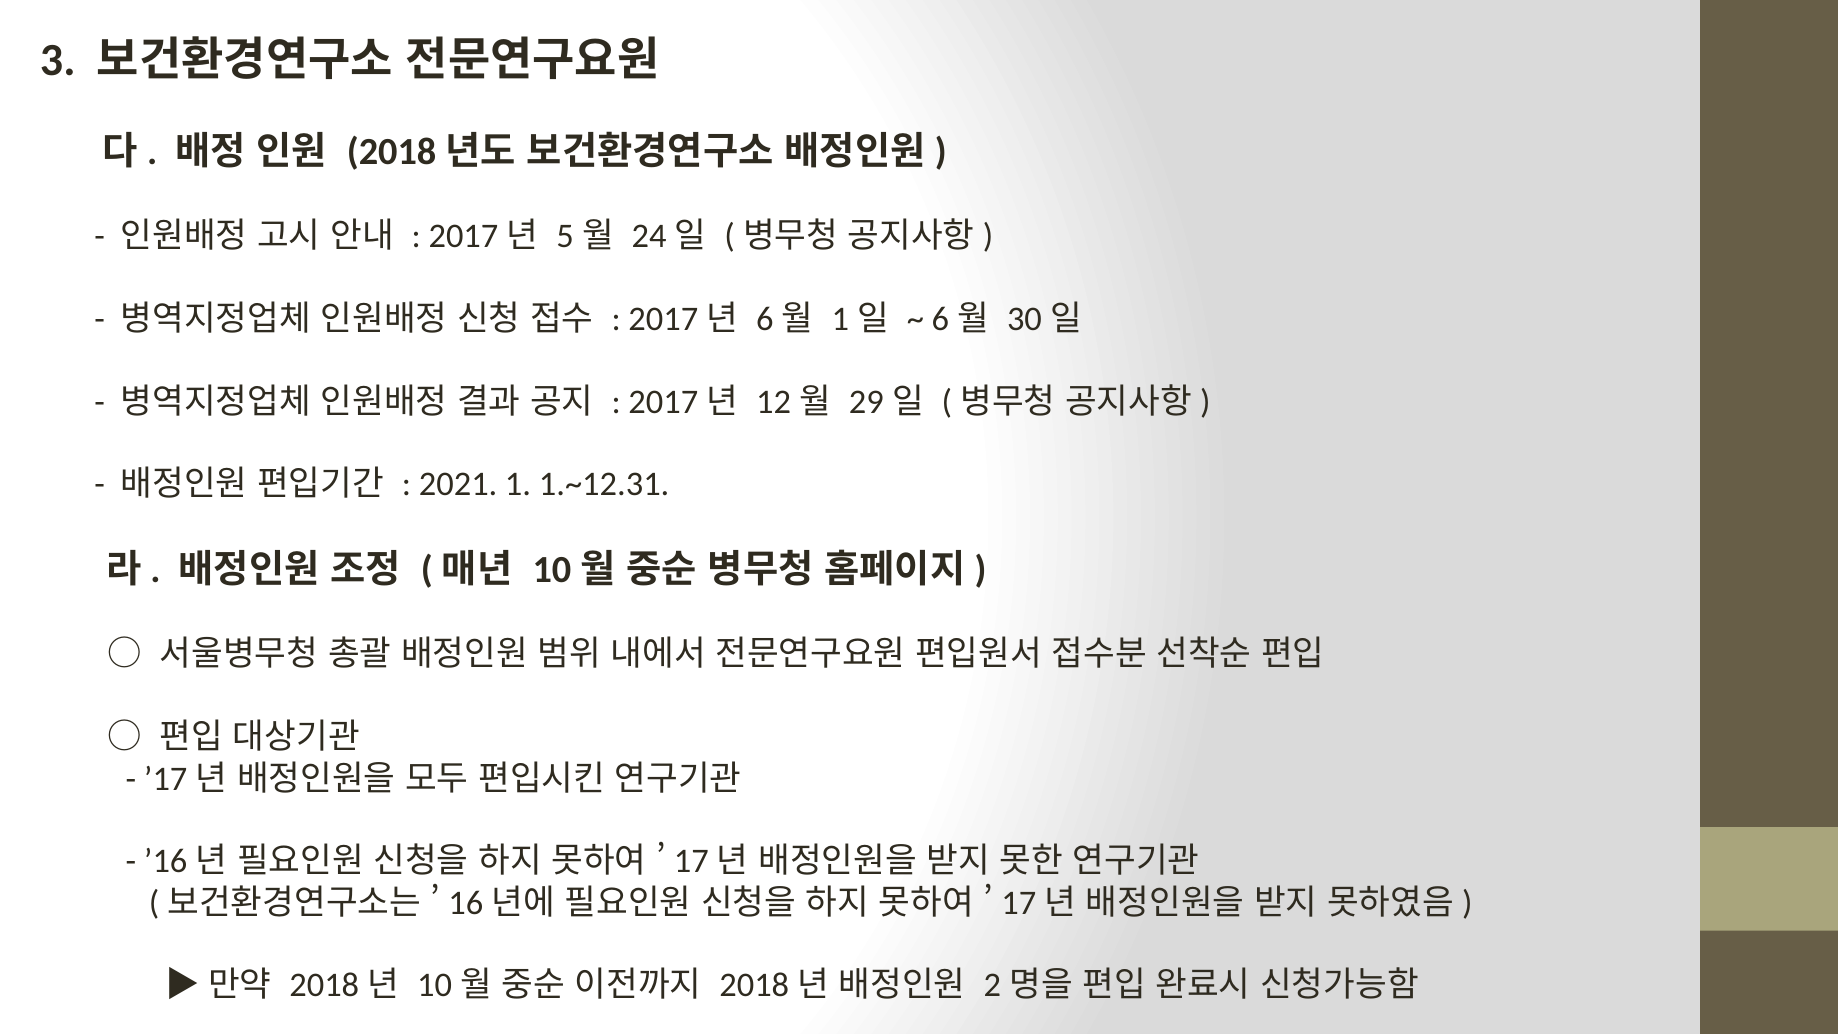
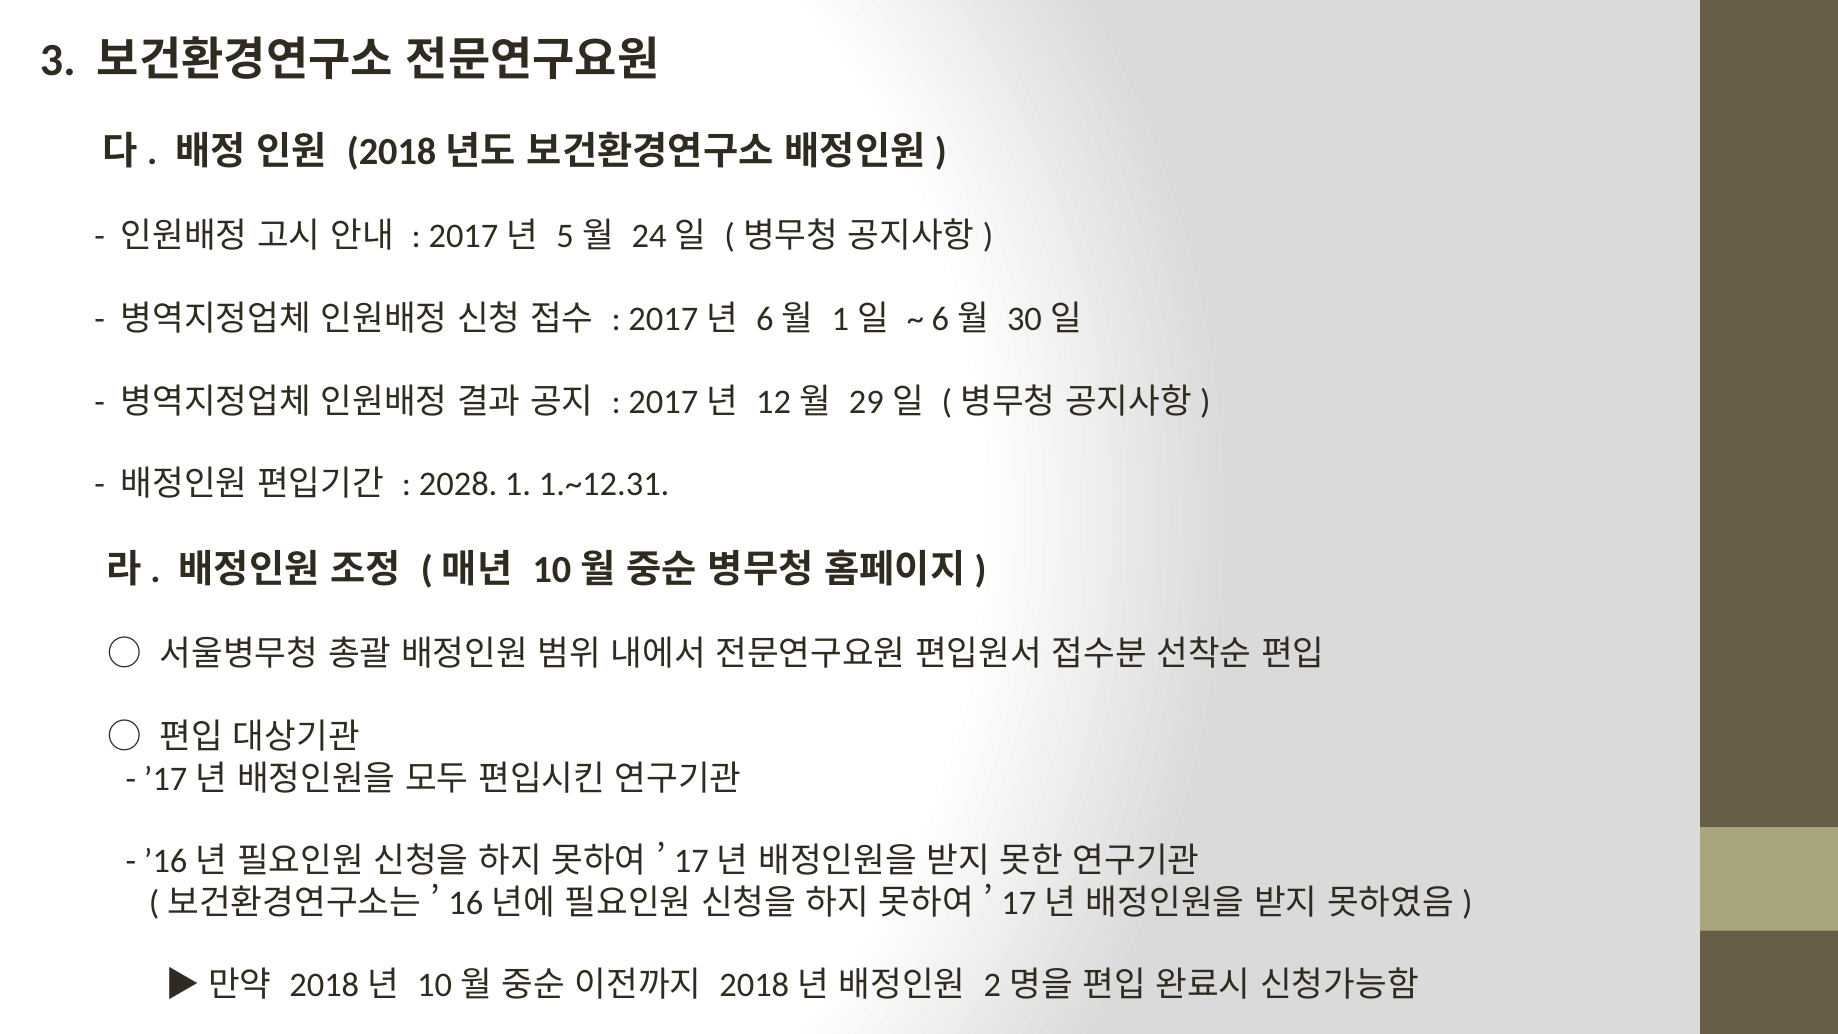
2021: 2021 -> 2028
